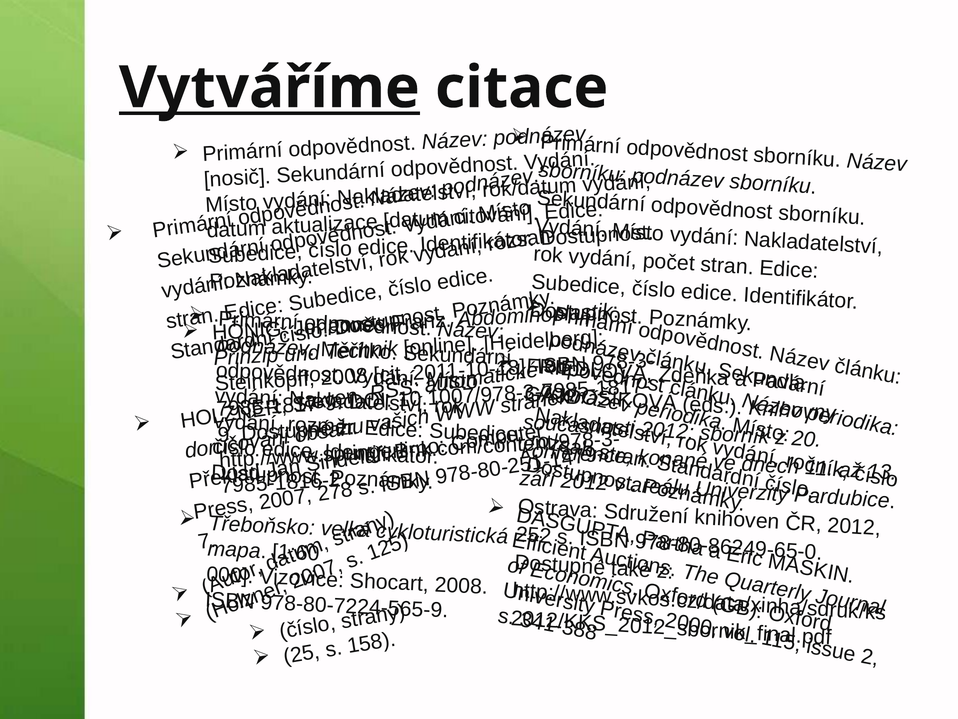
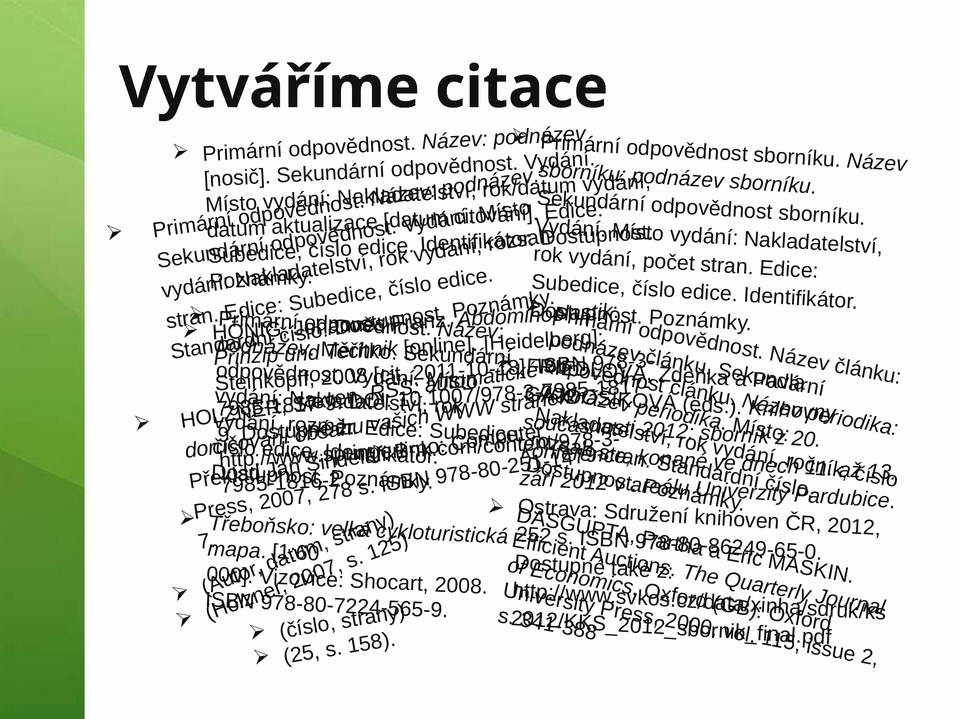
Vytváříme underline: present -> none
